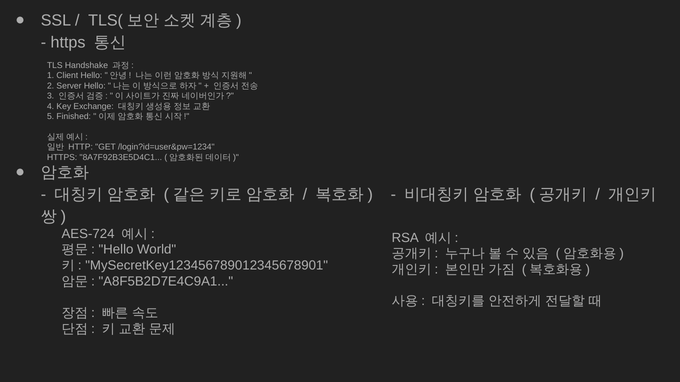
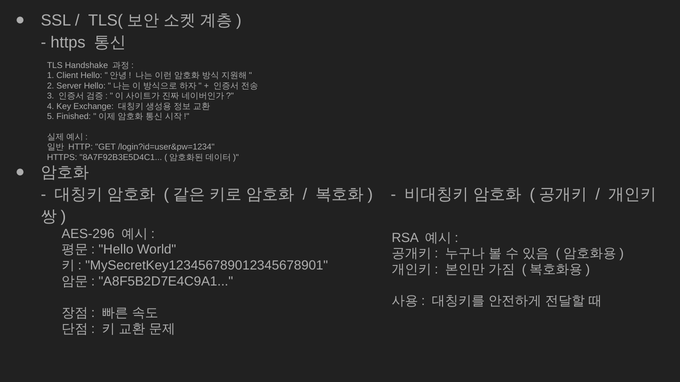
AES-724: AES-724 -> AES-296
